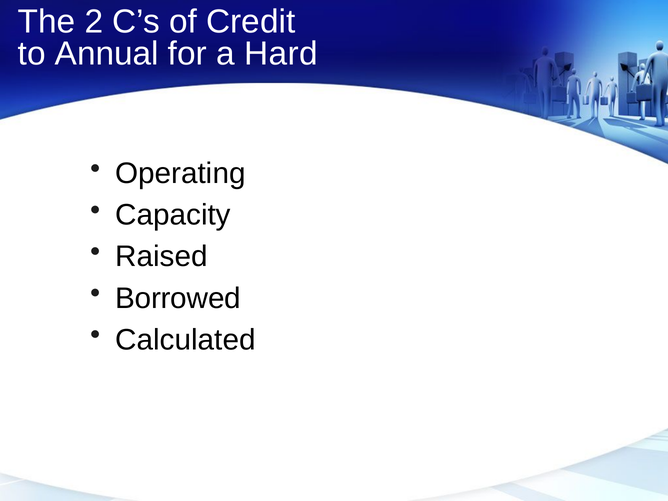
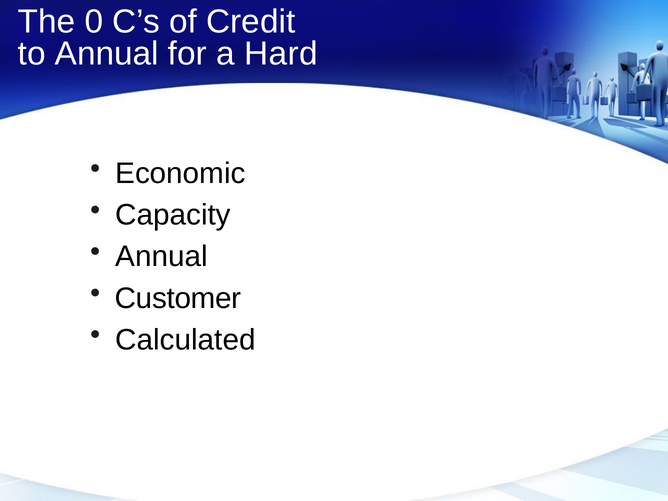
2: 2 -> 0
Operating: Operating -> Economic
Raised at (161, 257): Raised -> Annual
Borrowed: Borrowed -> Customer
